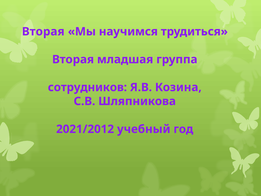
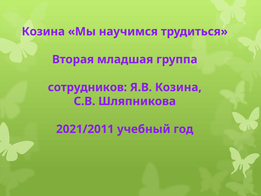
Вторая at (43, 32): Вторая -> Козина
2021/2012: 2021/2012 -> 2021/2011
